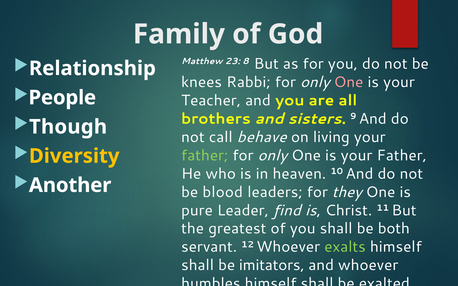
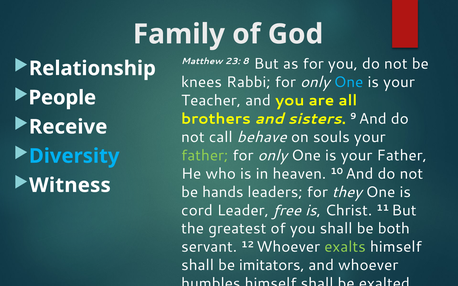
One at (349, 82) colour: pink -> light blue
Though: Though -> Receive
living: living -> souls
Diversity colour: yellow -> light blue
Another: Another -> Witness
blood: blood -> hands
pure: pure -> cord
find: find -> free
